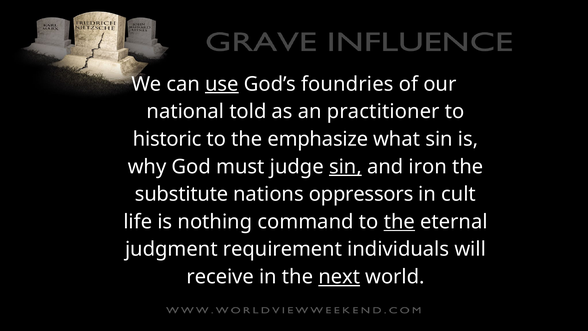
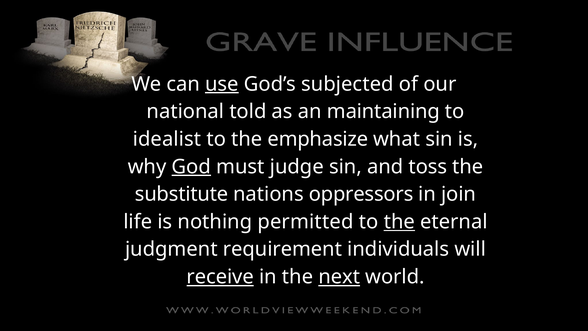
foundries: foundries -> subjected
practitioner: practitioner -> maintaining
historic: historic -> idealist
God underline: none -> present
sin at (345, 167) underline: present -> none
iron: iron -> toss
cult: cult -> join
command: command -> permitted
receive underline: none -> present
